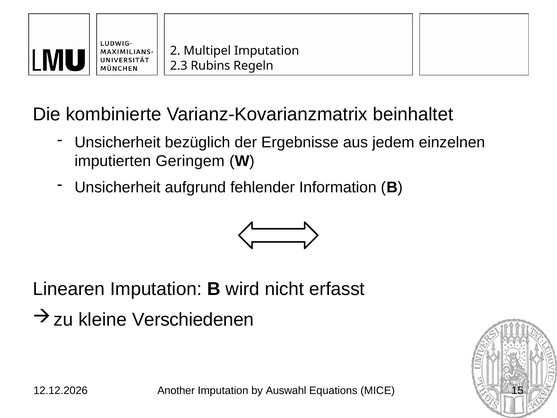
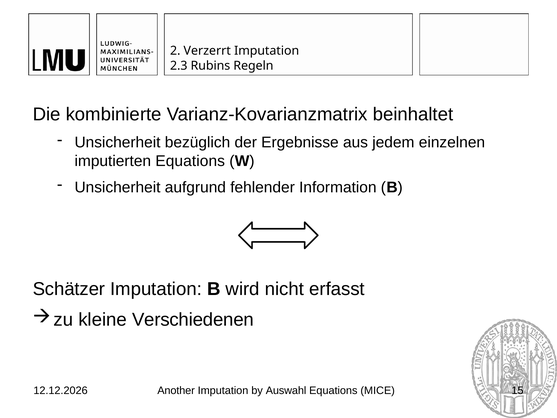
Multipel: Multipel -> Verzerrt
imputierten Geringem: Geringem -> Equations
Linearen: Linearen -> Schätzer
